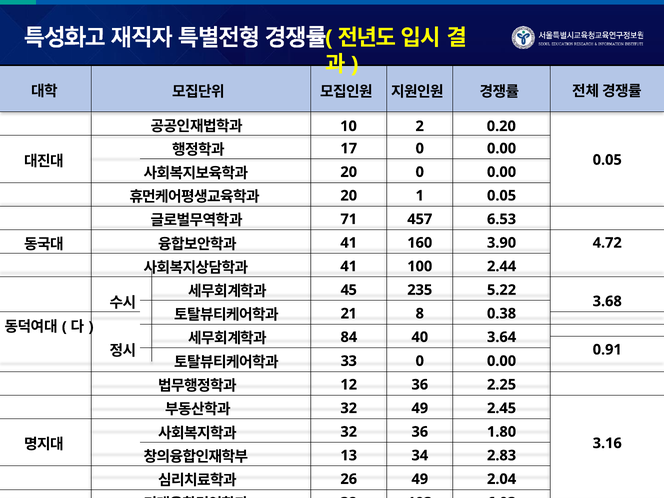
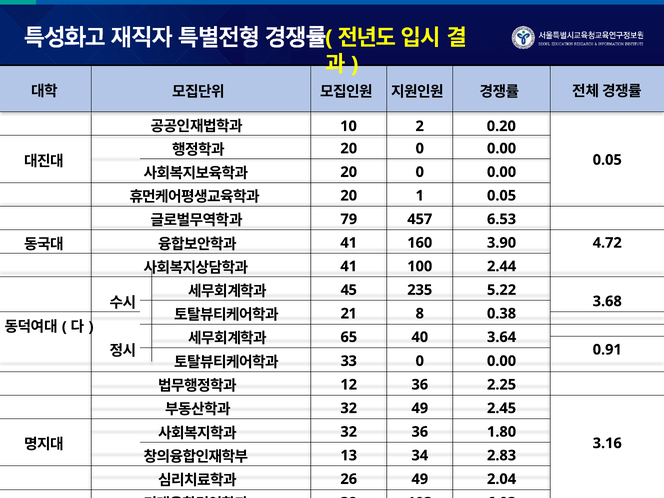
17 at (349, 148): 17 -> 20
71: 71 -> 79
84: 84 -> 65
